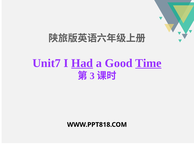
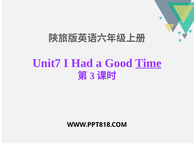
Had underline: present -> none
